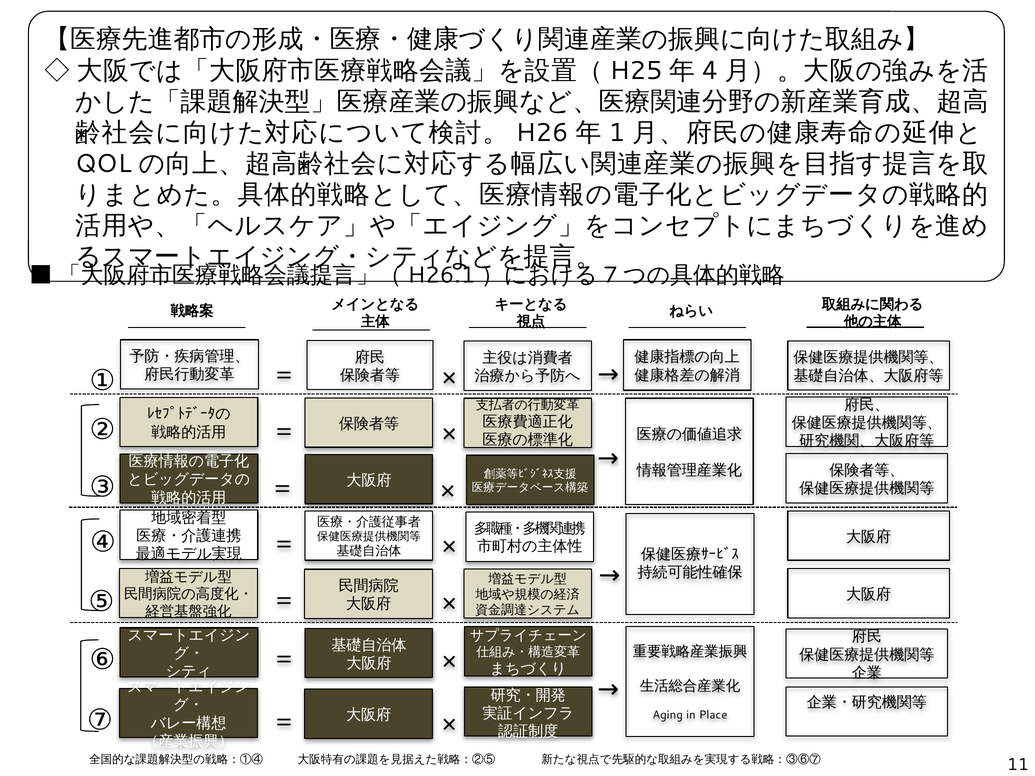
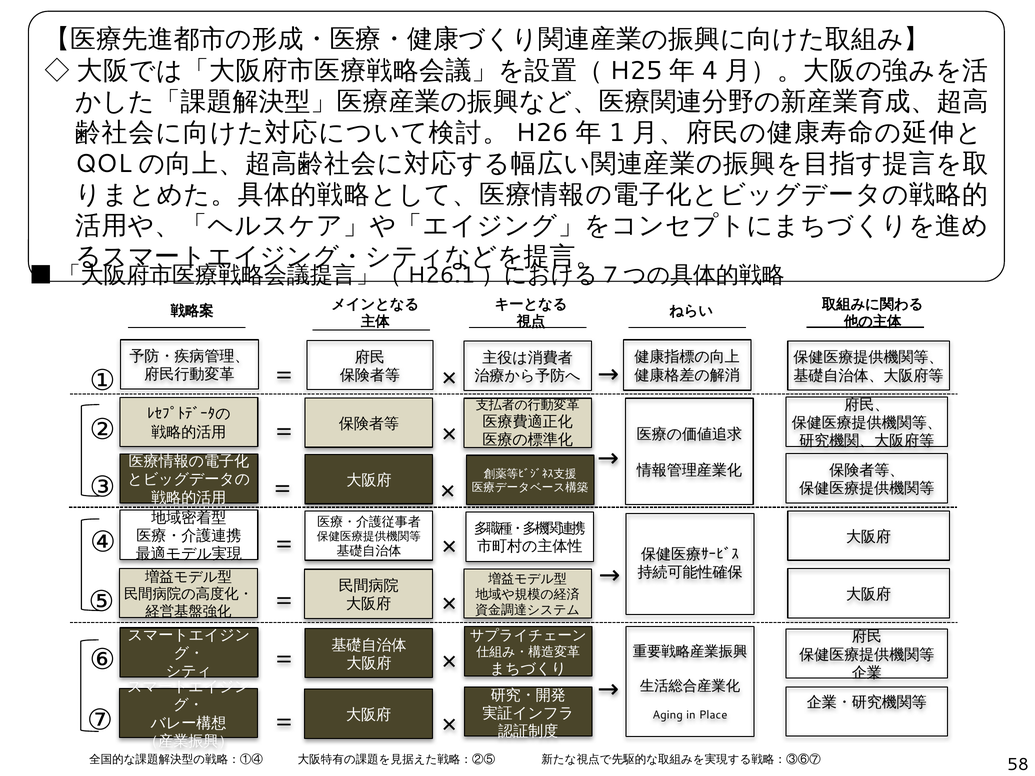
11: 11 -> 58
